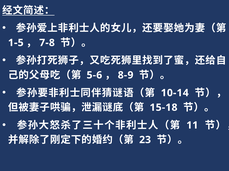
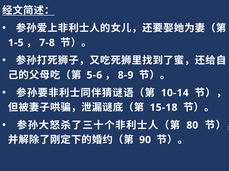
11: 11 -> 80
23: 23 -> 90
